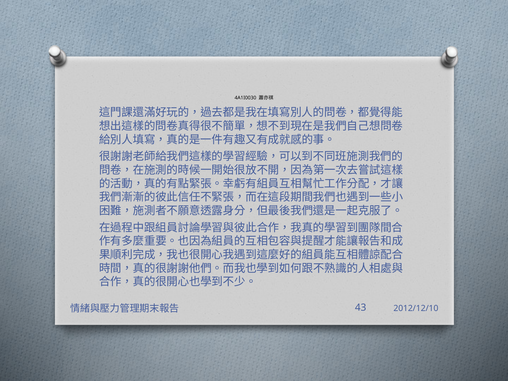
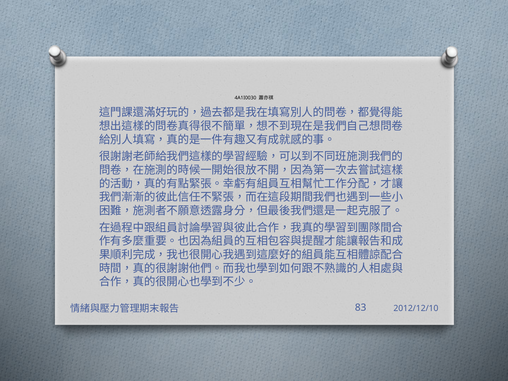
43: 43 -> 83
